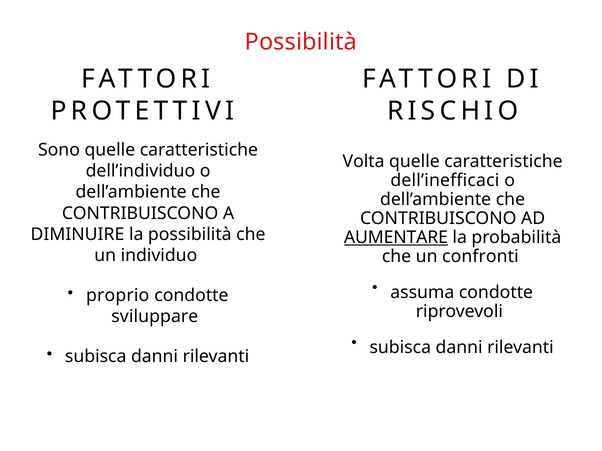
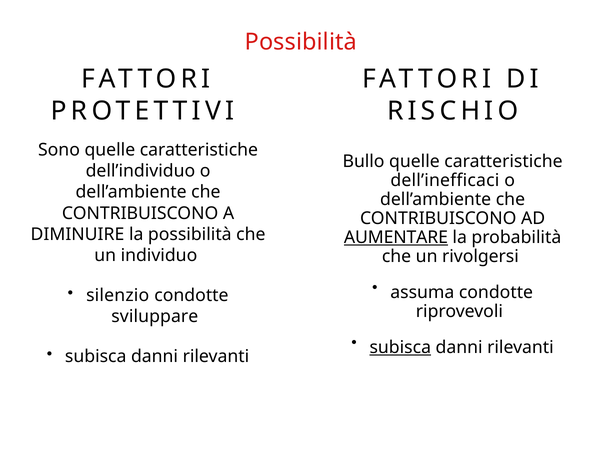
Volta: Volta -> Bullo
confronti: confronti -> rivolgersi
proprio: proprio -> silenzio
subisca at (400, 348) underline: none -> present
